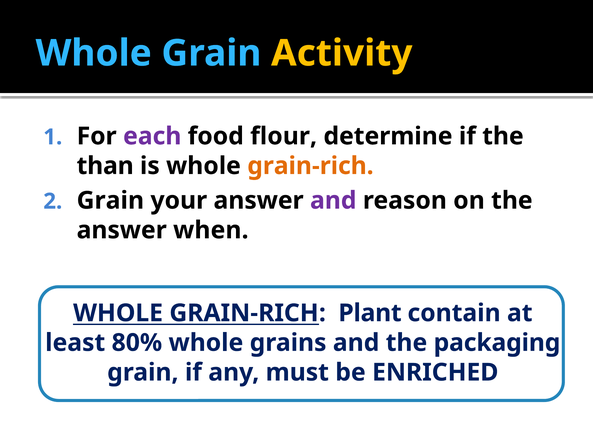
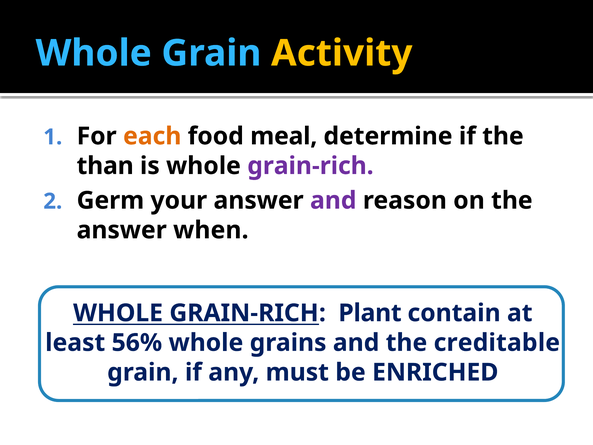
each colour: purple -> orange
flour: flour -> meal
grain-rich at (310, 166) colour: orange -> purple
Grain at (110, 200): Grain -> Germ
80%: 80% -> 56%
packaging: packaging -> creditable
